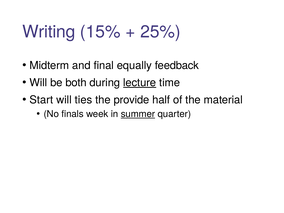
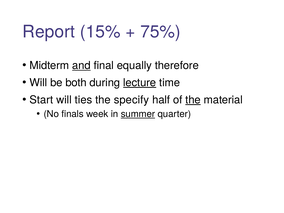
Writing: Writing -> Report
25%: 25% -> 75%
and underline: none -> present
feedback: feedback -> therefore
provide: provide -> specify
the at (193, 100) underline: none -> present
